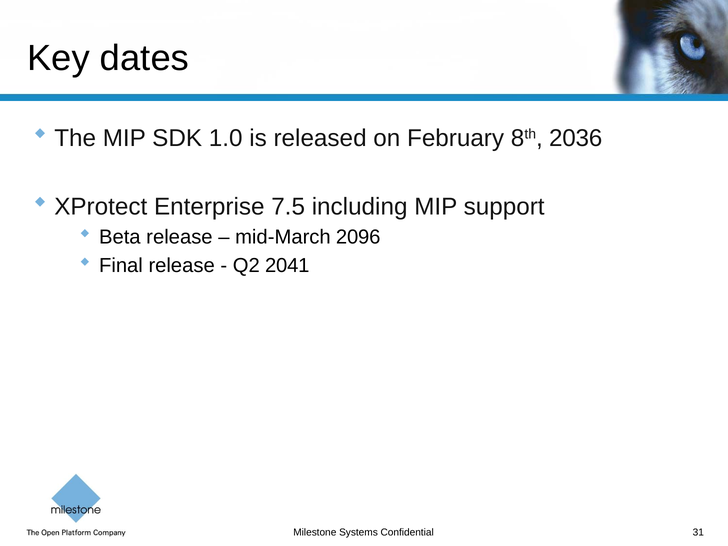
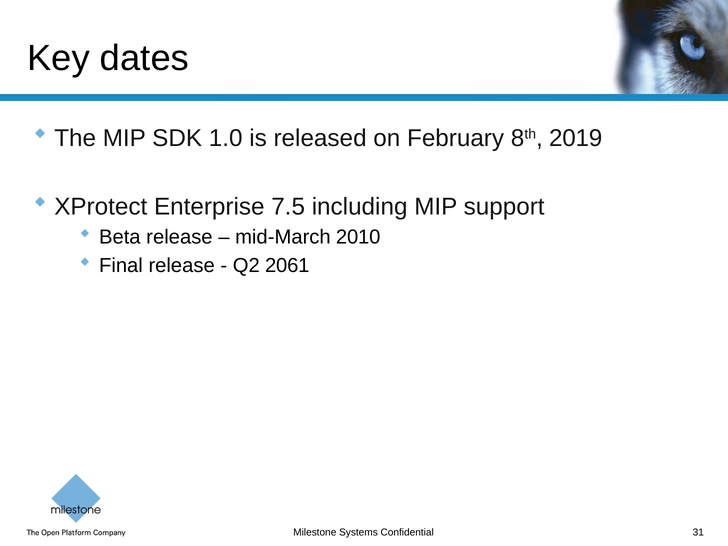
2036: 2036 -> 2019
2096: 2096 -> 2010
2041: 2041 -> 2061
